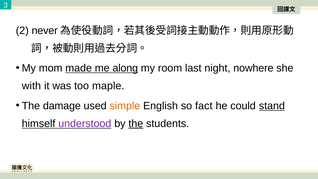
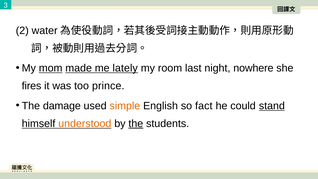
never: never -> water
mom underline: none -> present
along: along -> lately
with: with -> fires
maple: maple -> prince
understood colour: purple -> orange
